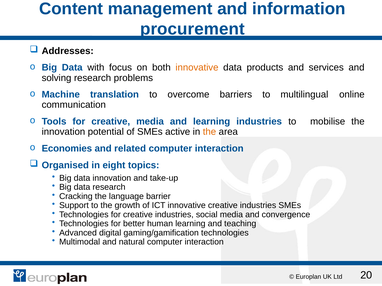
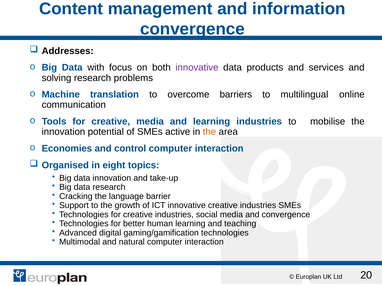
procurement at (192, 29): procurement -> convergence
innovative at (197, 68) colour: orange -> purple
related: related -> control
